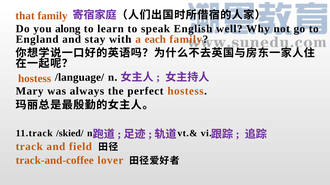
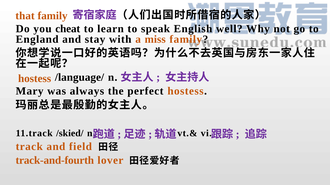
along: along -> cheat
each: each -> miss
track-and-coffee: track-and-coffee -> track-and-fourth
